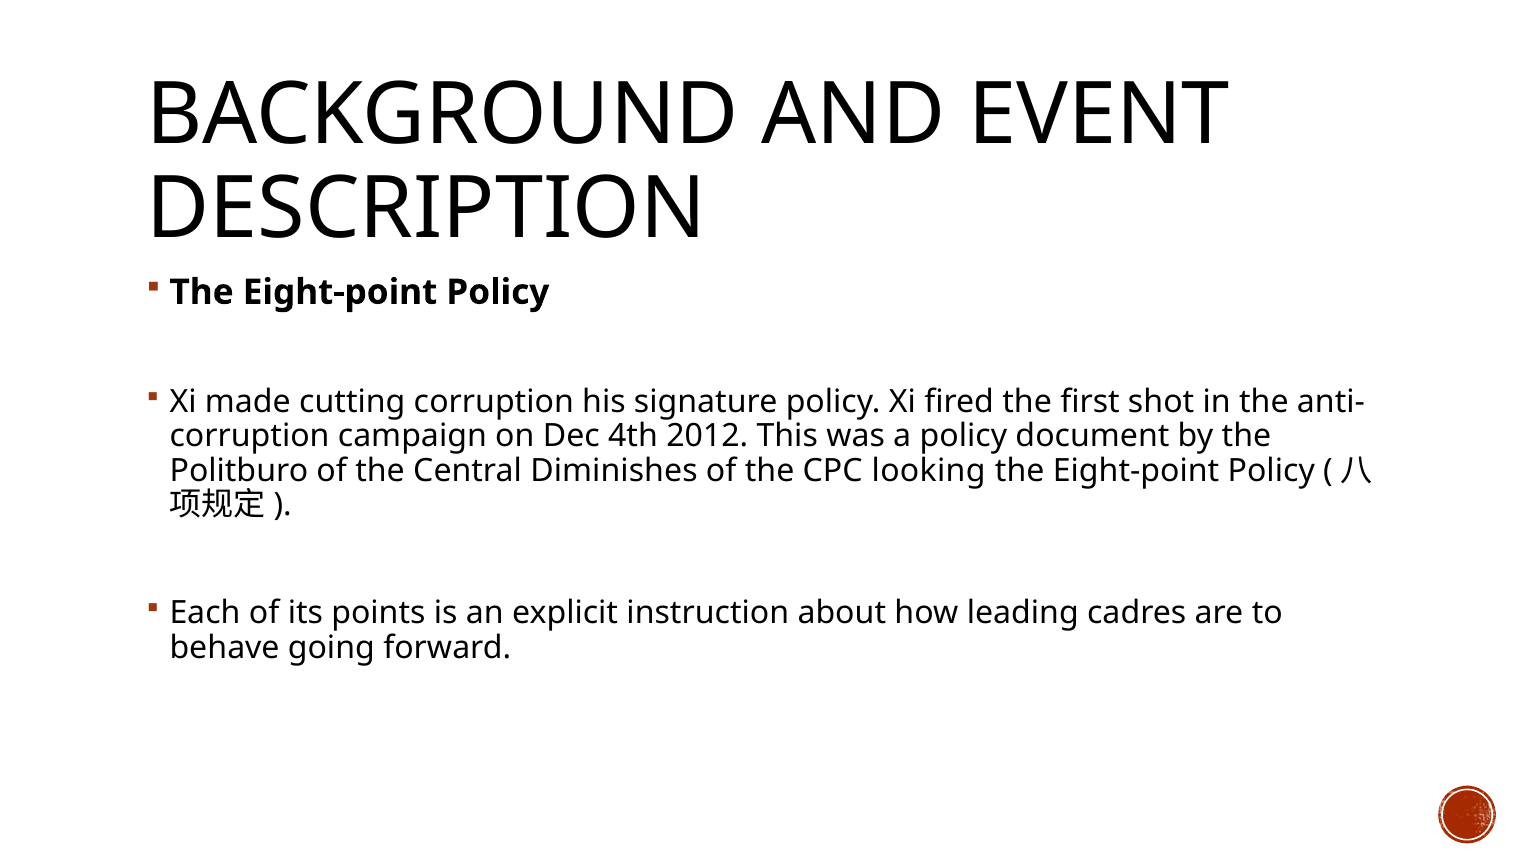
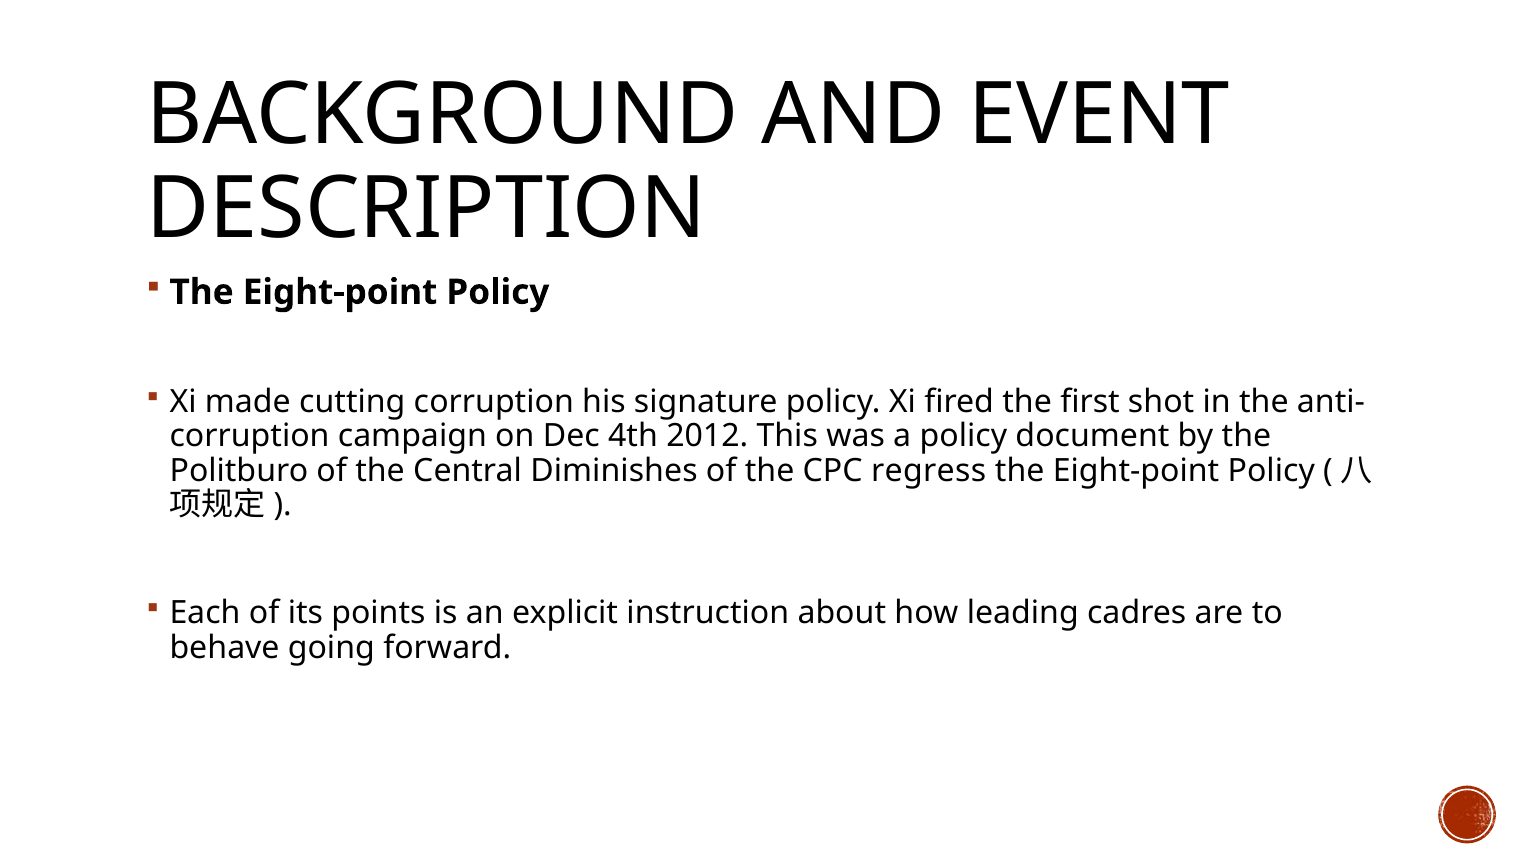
looking: looking -> regress
